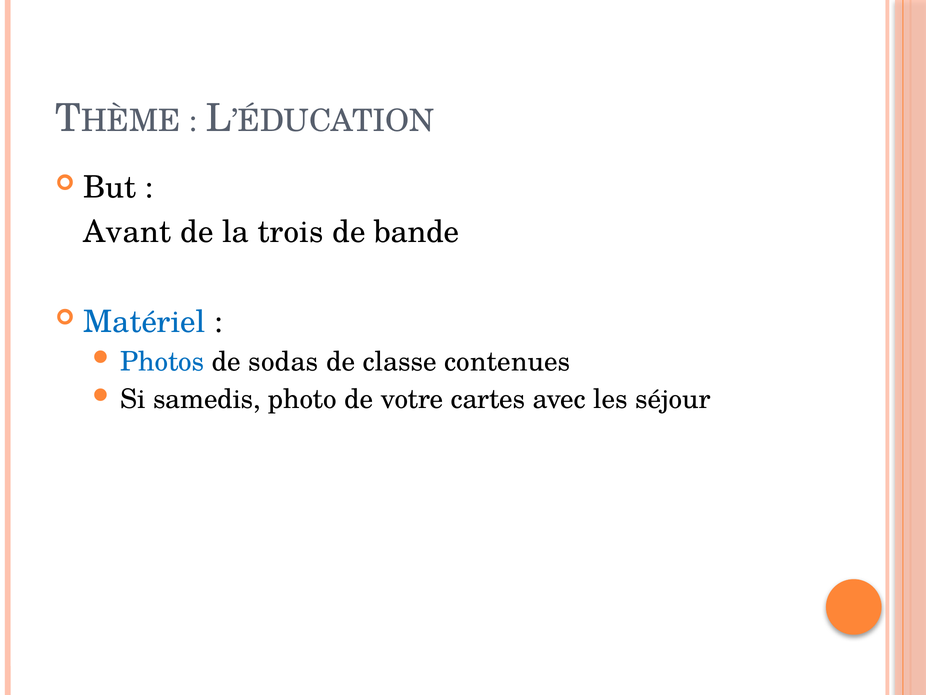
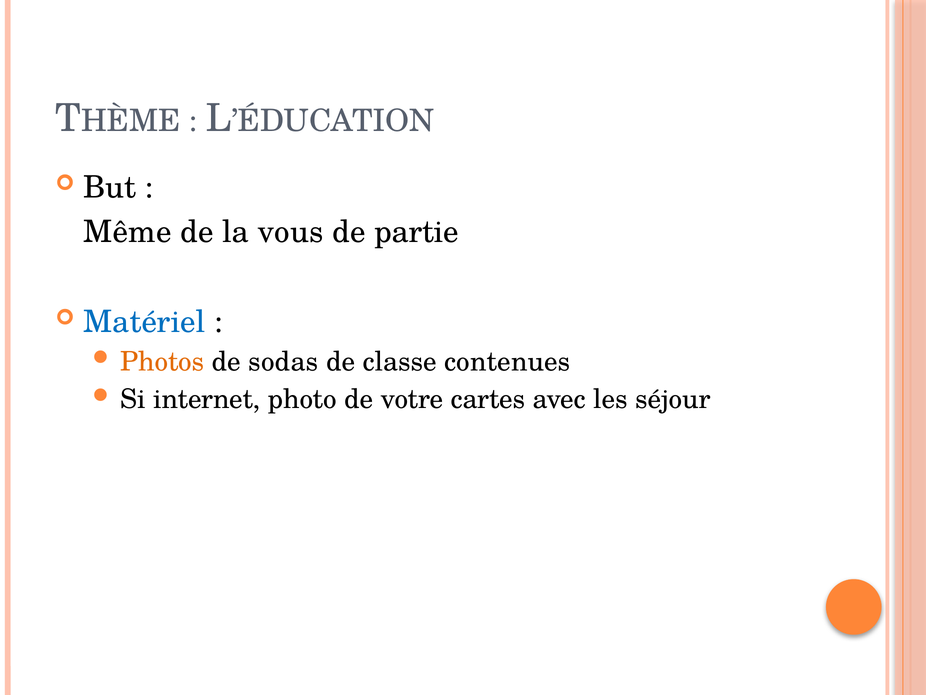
Avant: Avant -> Même
trois: trois -> vous
bande: bande -> partie
Photos colour: blue -> orange
samedis: samedis -> internet
